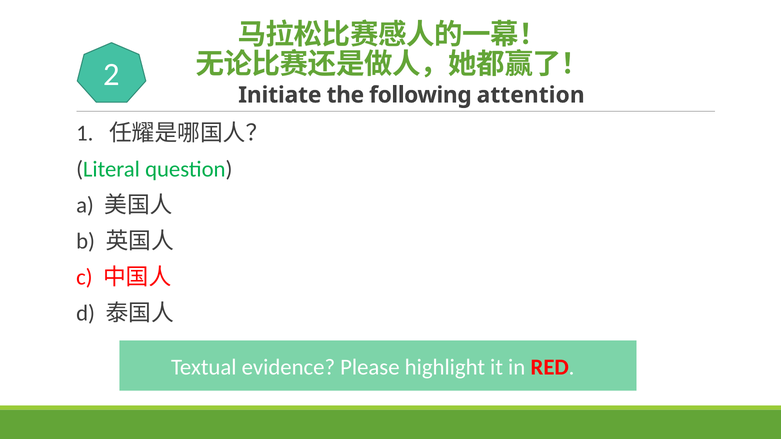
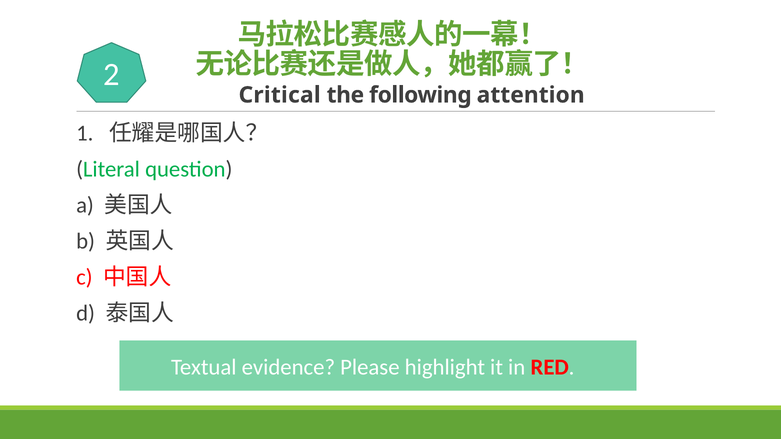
Initiate: Initiate -> Critical
